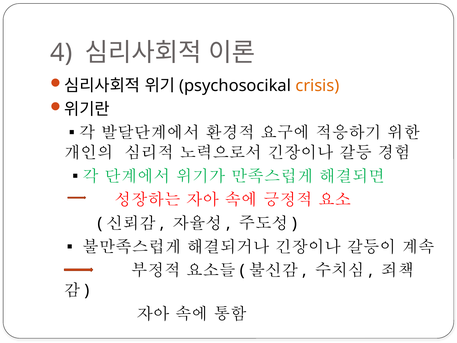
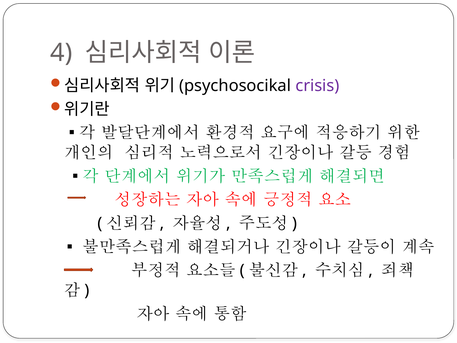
crisis colour: orange -> purple
